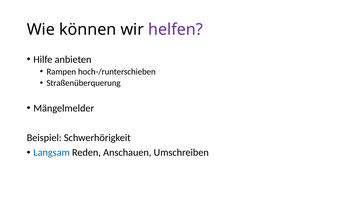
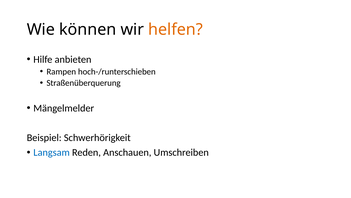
helfen colour: purple -> orange
